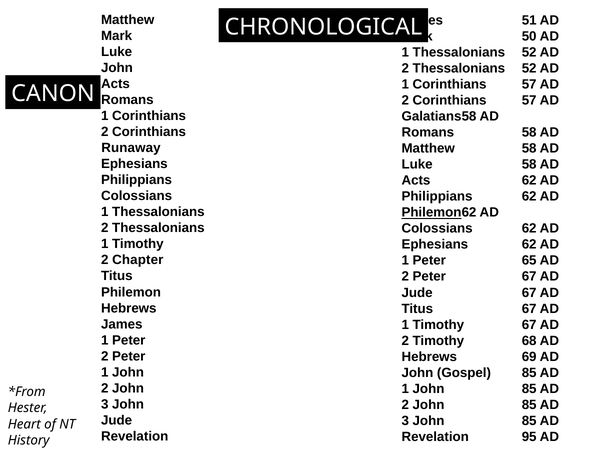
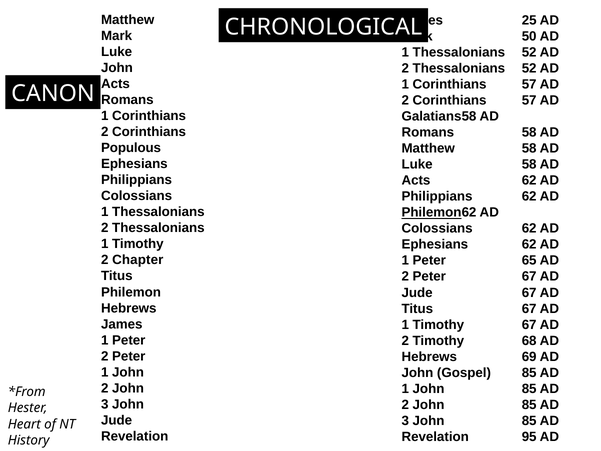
51: 51 -> 25
Runaway: Runaway -> Populous
